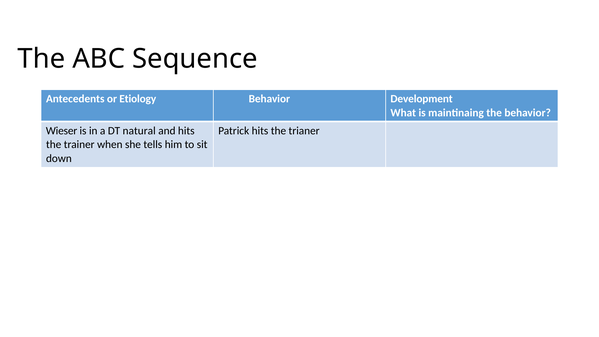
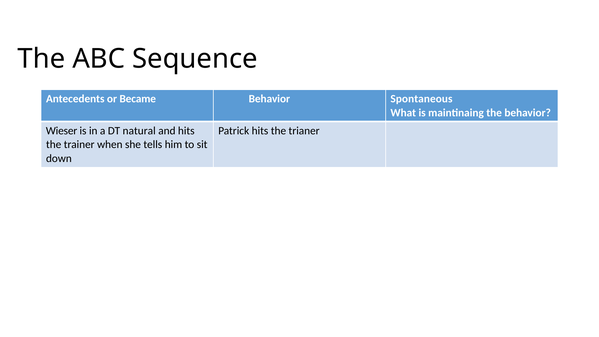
Etiology: Etiology -> Became
Development: Development -> Spontaneous
